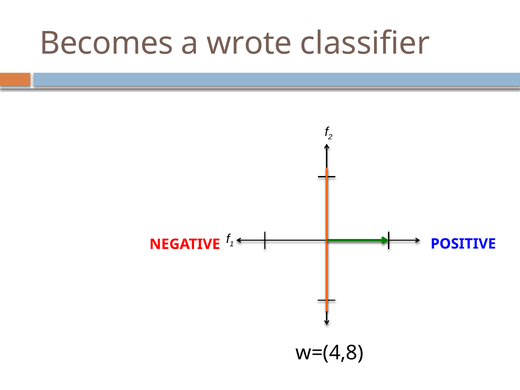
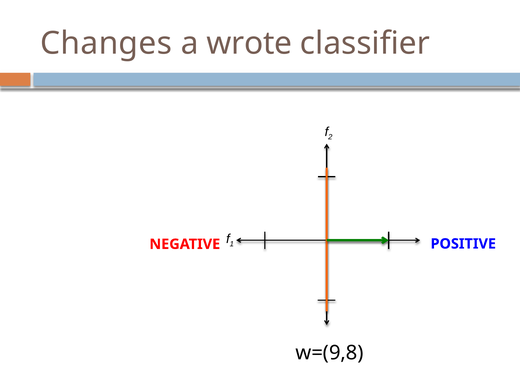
Becomes: Becomes -> Changes
w=(4,8: w=(4,8 -> w=(9,8
